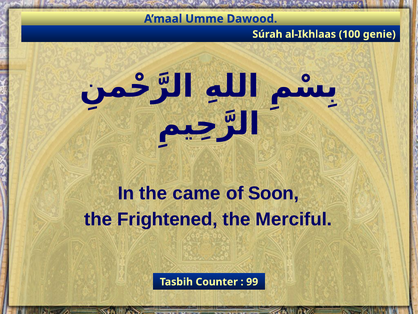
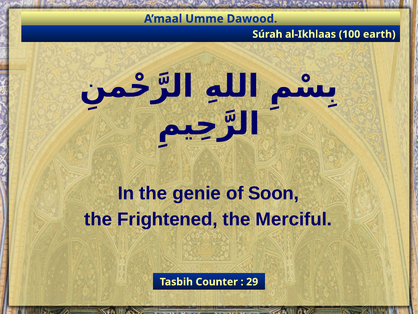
genie: genie -> earth
came: came -> genie
99: 99 -> 29
